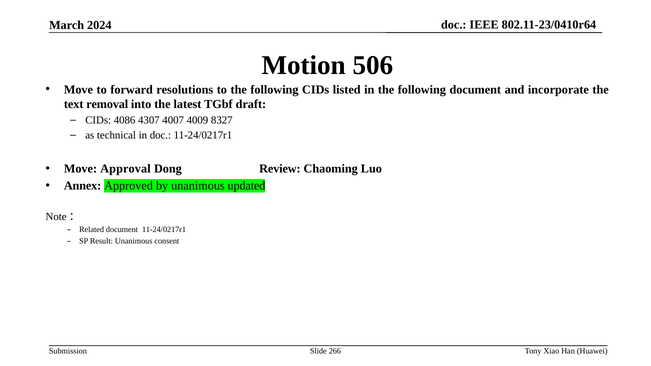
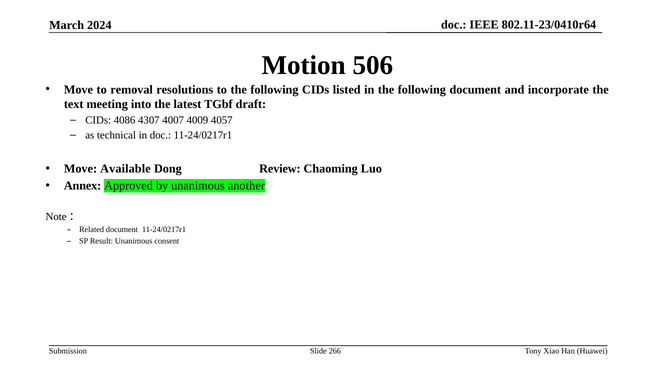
forward: forward -> removal
removal: removal -> meeting
8327: 8327 -> 4057
Approval: Approval -> Available
updated: updated -> another
